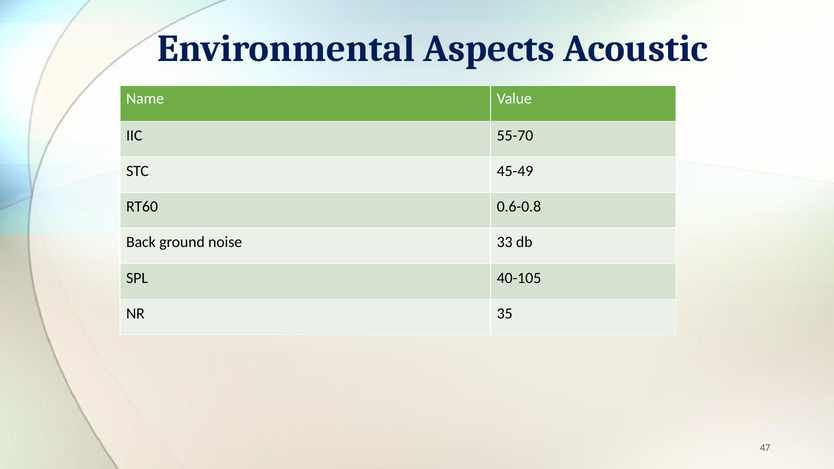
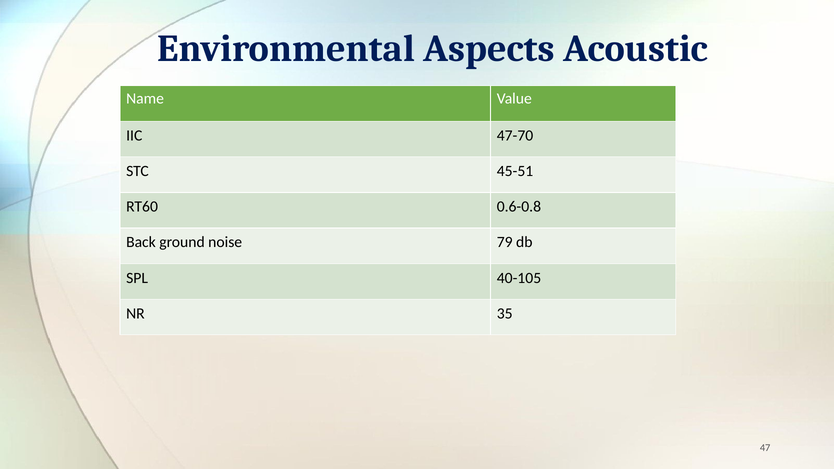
55-70: 55-70 -> 47-70
45-49: 45-49 -> 45-51
33: 33 -> 79
